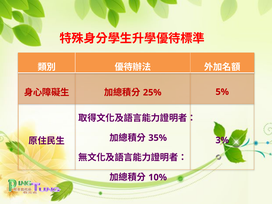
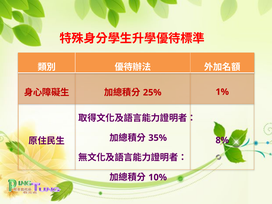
5%: 5% -> 1%
3%: 3% -> 8%
